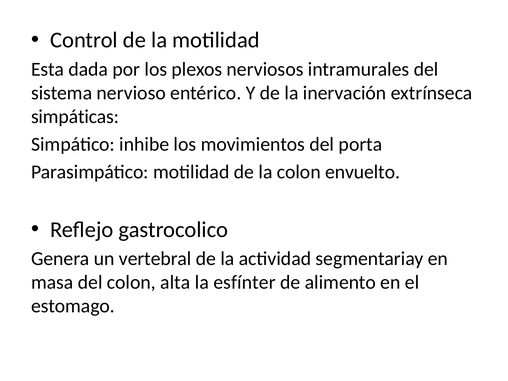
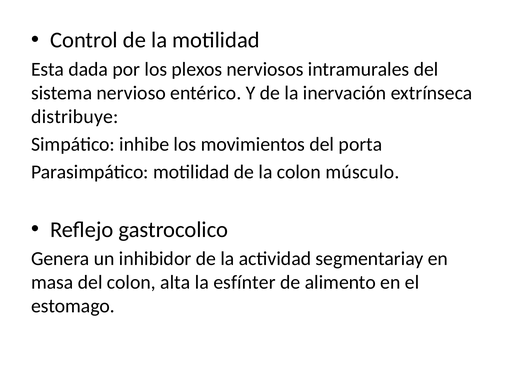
simpáticas: simpáticas -> distribuye
envuelto: envuelto -> músculo
vertebral: vertebral -> inhibidor
